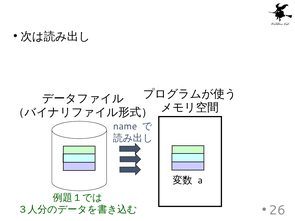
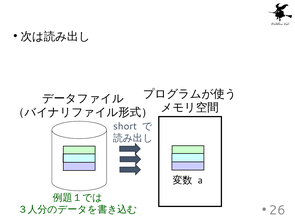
name: name -> short
